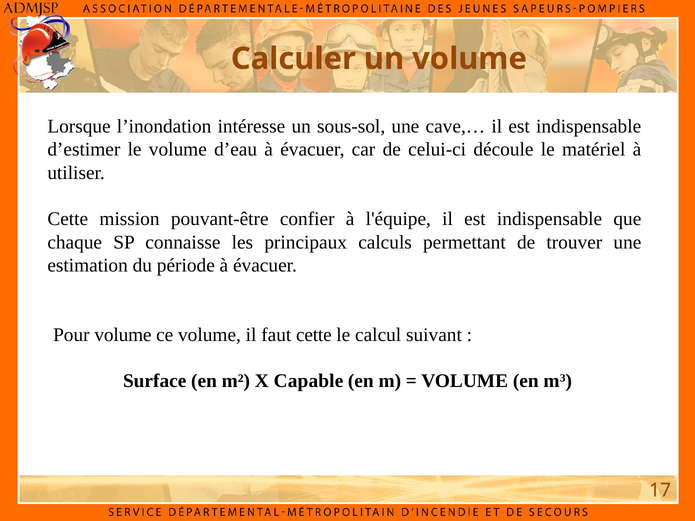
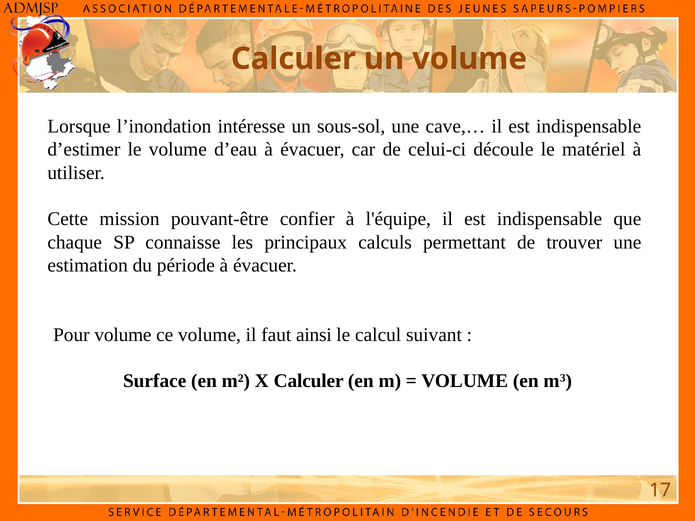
faut cette: cette -> ainsi
X Capable: Capable -> Calculer
